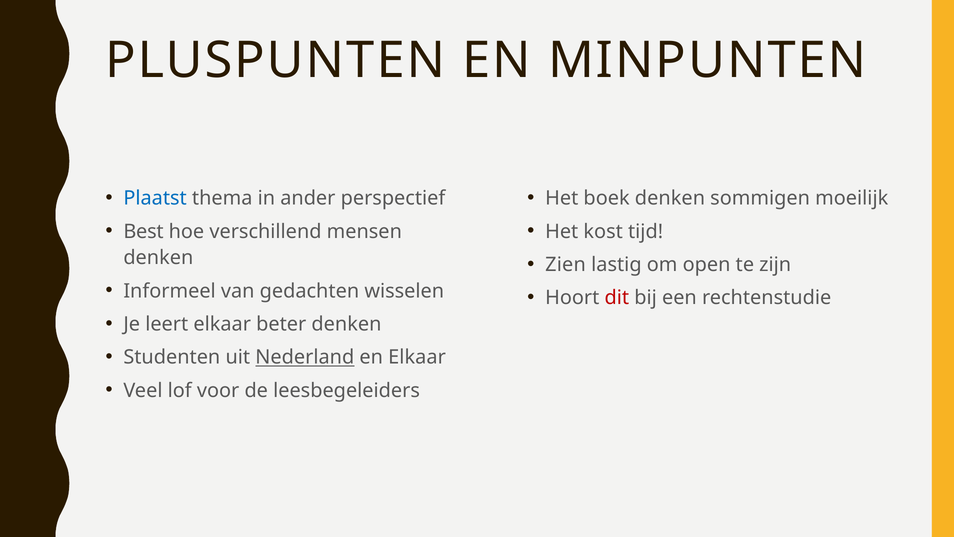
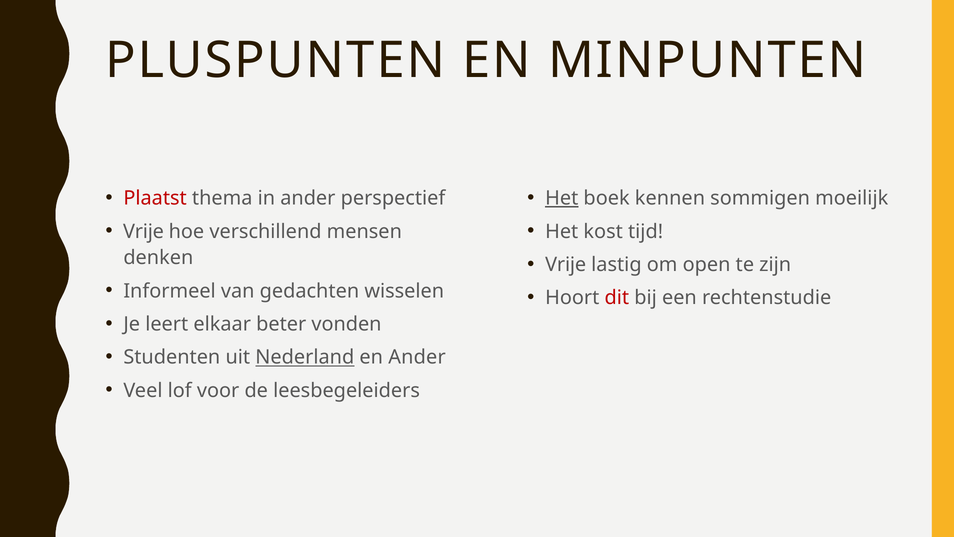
Plaatst colour: blue -> red
Het at (562, 198) underline: none -> present
boek denken: denken -> kennen
Best at (144, 231): Best -> Vrije
Zien at (566, 265): Zien -> Vrije
beter denken: denken -> vonden
en Elkaar: Elkaar -> Ander
